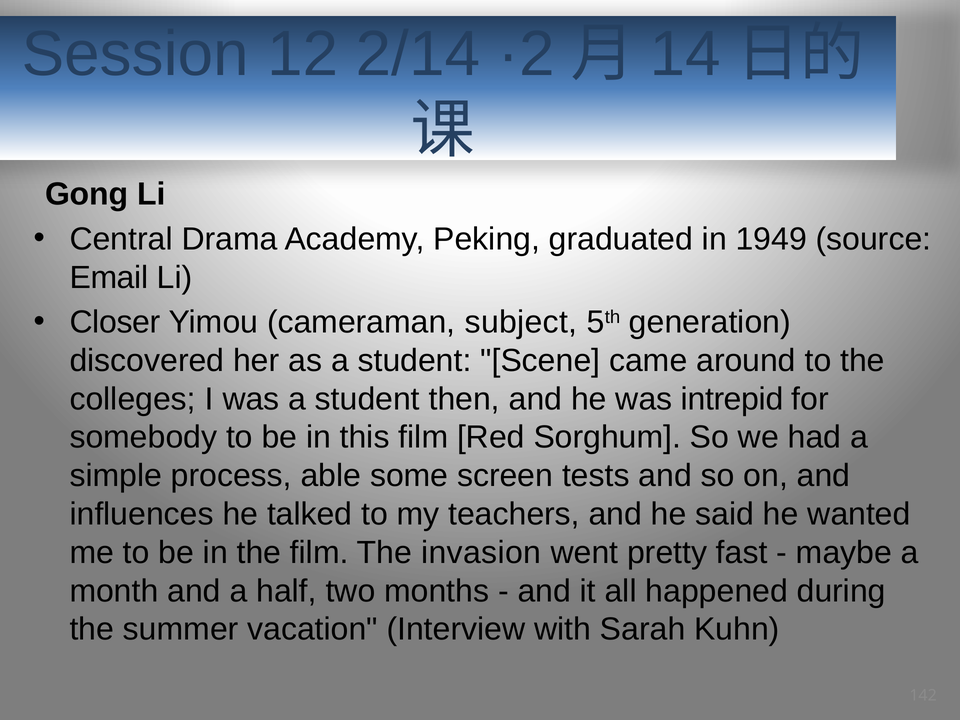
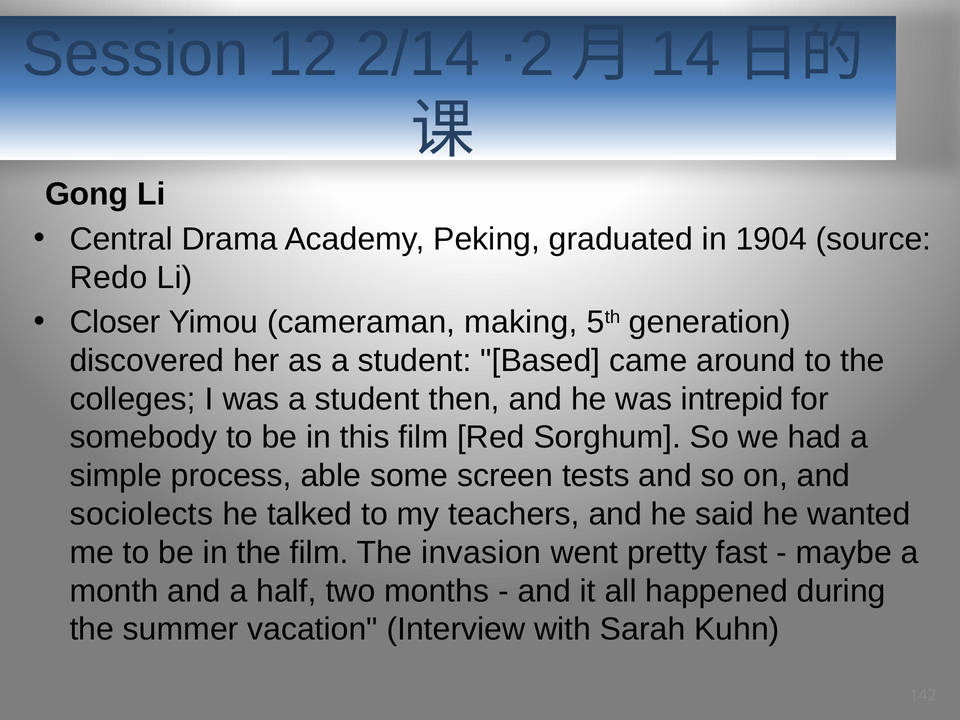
1949: 1949 -> 1904
Email: Email -> Redo
subject: subject -> making
Scene: Scene -> Based
influences: influences -> sociolects
